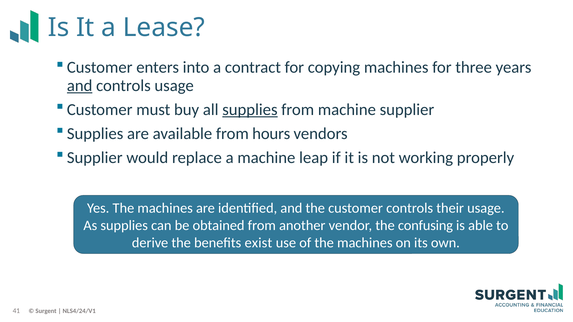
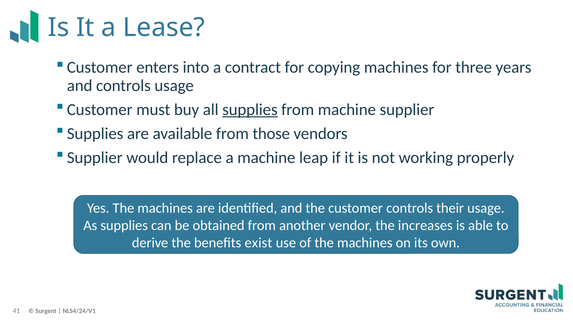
and at (80, 86) underline: present -> none
hours: hours -> those
confusing: confusing -> increases
